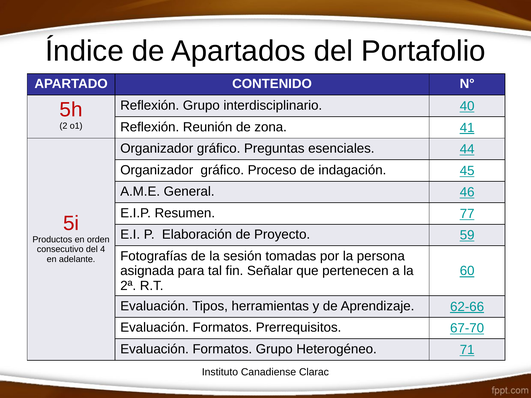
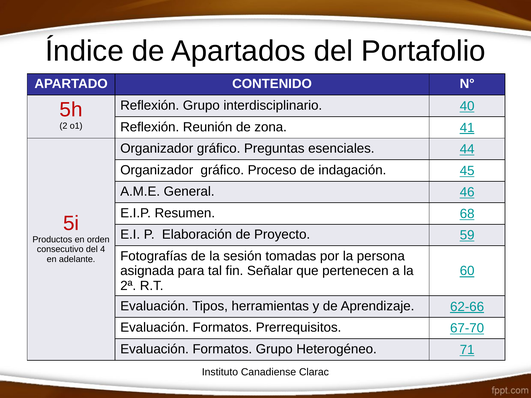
77: 77 -> 68
